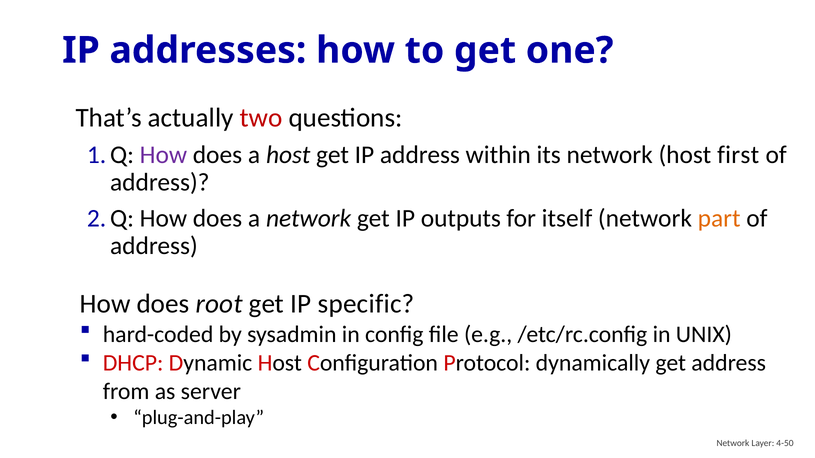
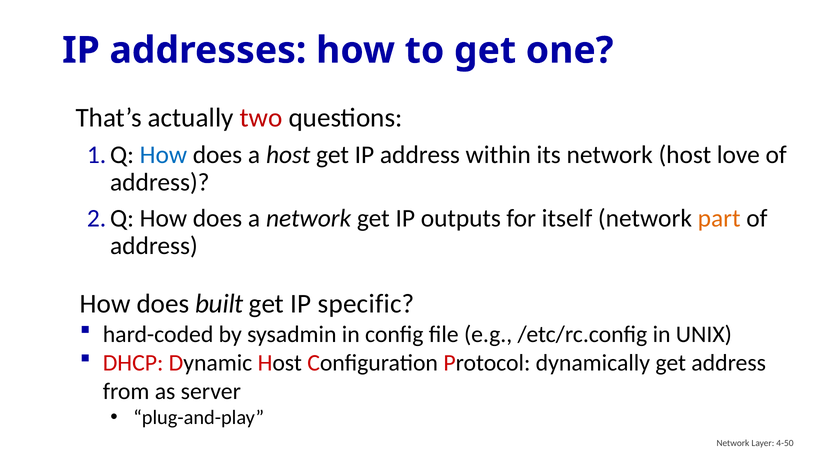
How at (163, 155) colour: purple -> blue
first: first -> love
root: root -> built
